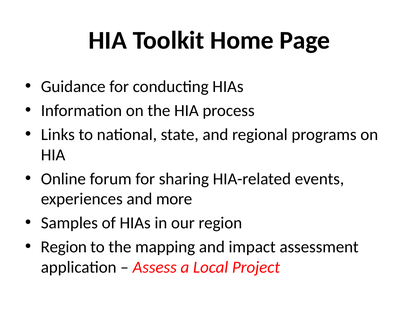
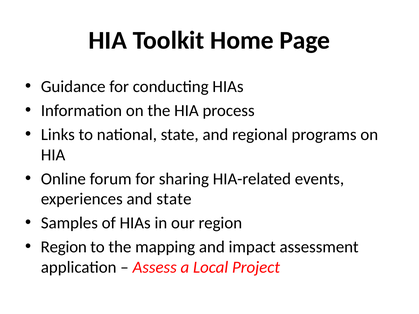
and more: more -> state
